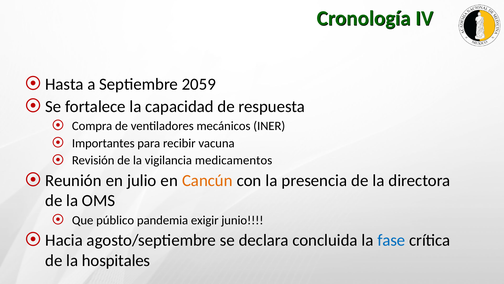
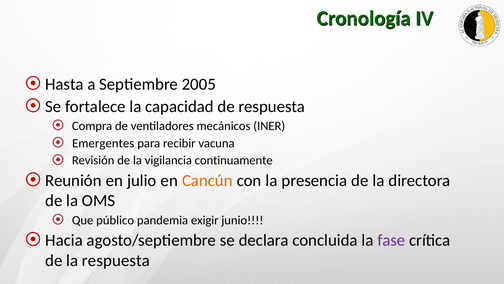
2059: 2059 -> 2005
Importantes: Importantes -> Emergentes
medicamentos: medicamentos -> continuamente
fase colour: blue -> purple
la hospitales: hospitales -> respuesta
